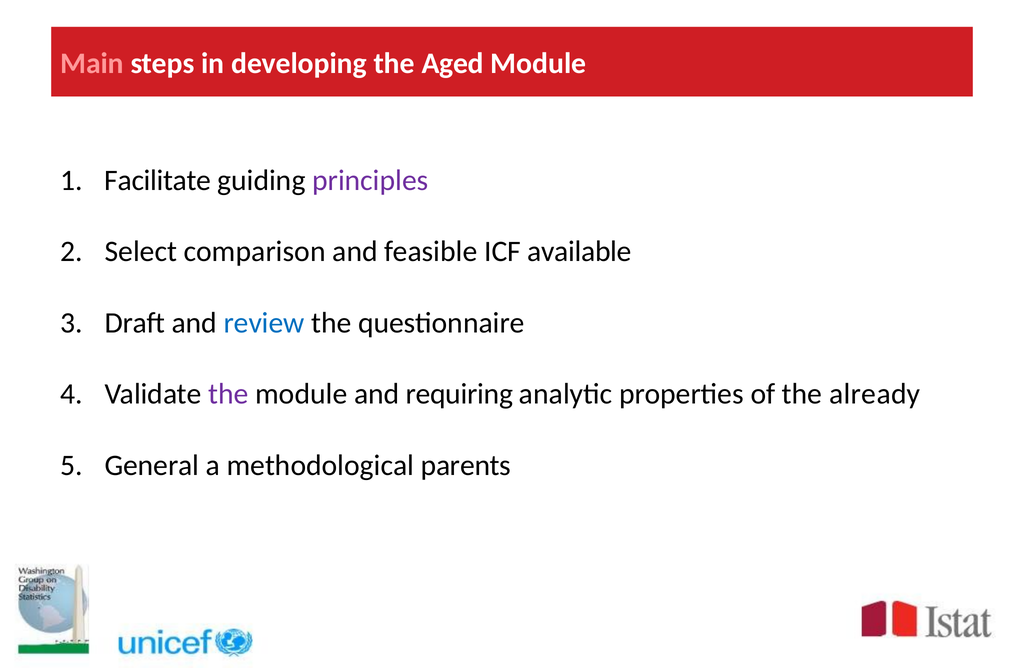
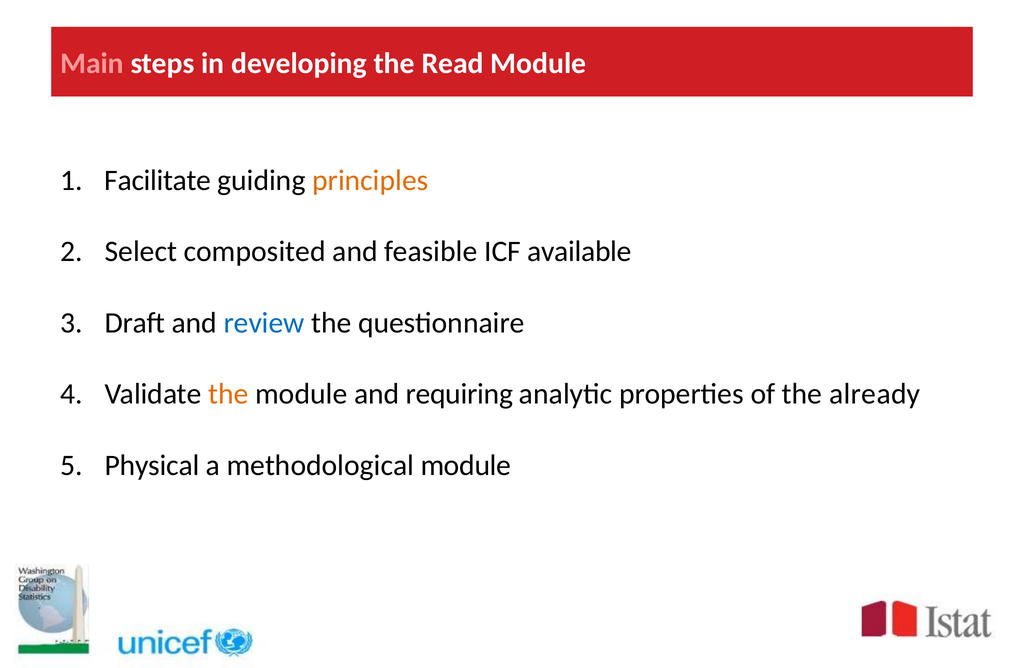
Aged: Aged -> Read
principles colour: purple -> orange
comparison: comparison -> composited
the at (228, 394) colour: purple -> orange
General: General -> Physical
methodological parents: parents -> module
